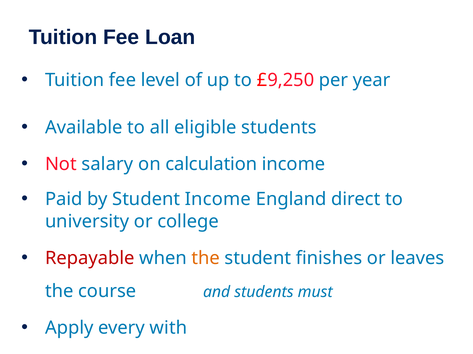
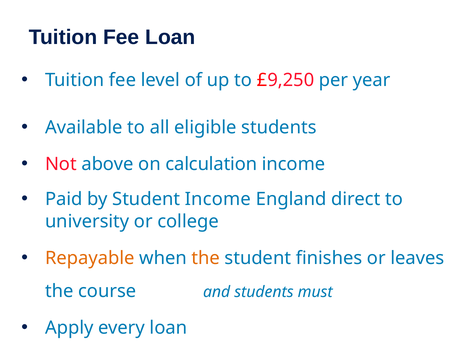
salary: salary -> above
Repayable colour: red -> orange
every with: with -> loan
